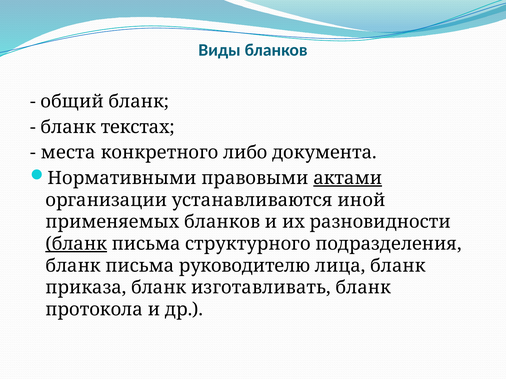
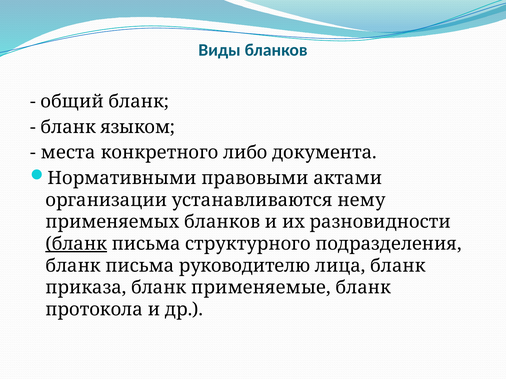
текстах: текстах -> языком
актами underline: present -> none
иной: иной -> нему
изготавливать: изготавливать -> применяемые
